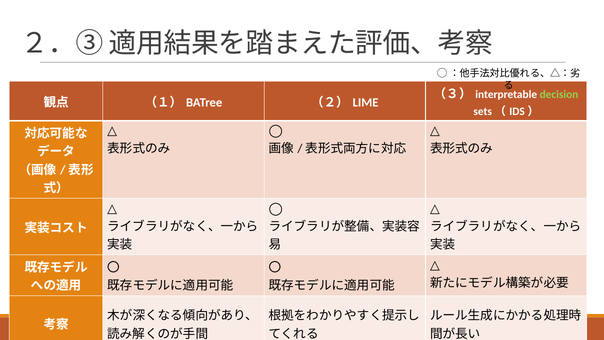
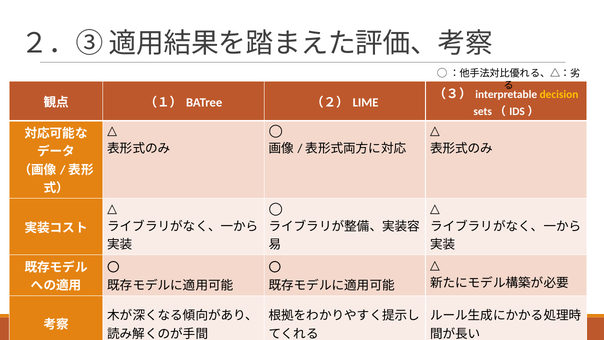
decision colour: light green -> yellow
